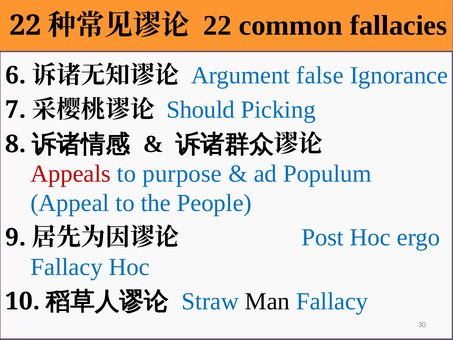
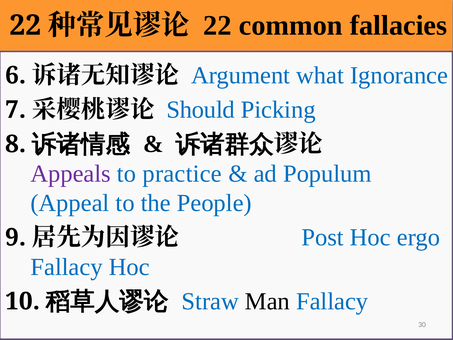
false: false -> what
Appeals colour: red -> purple
purpose: purpose -> practice
